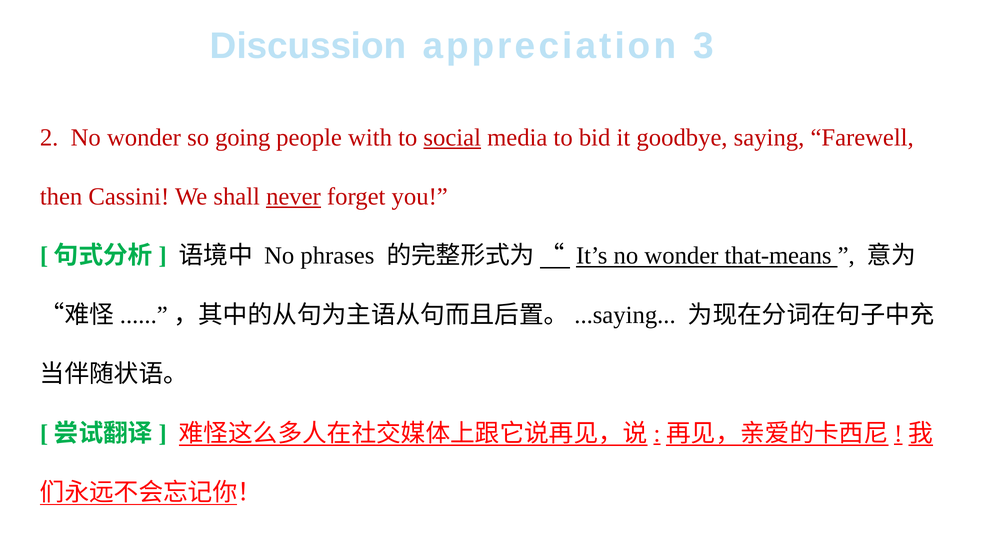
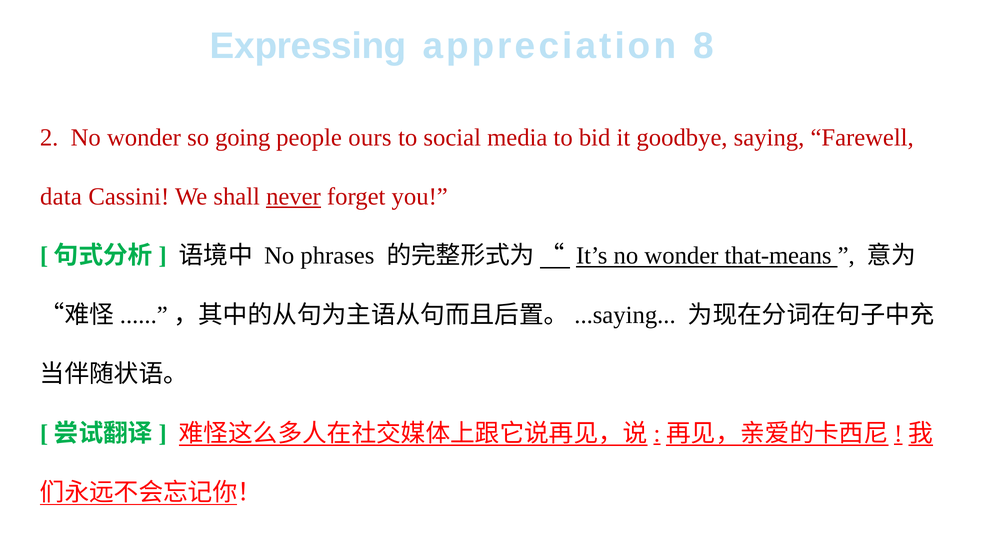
Discussion: Discussion -> Expressing
3: 3 -> 8
with: with -> ours
social underline: present -> none
then: then -> data
